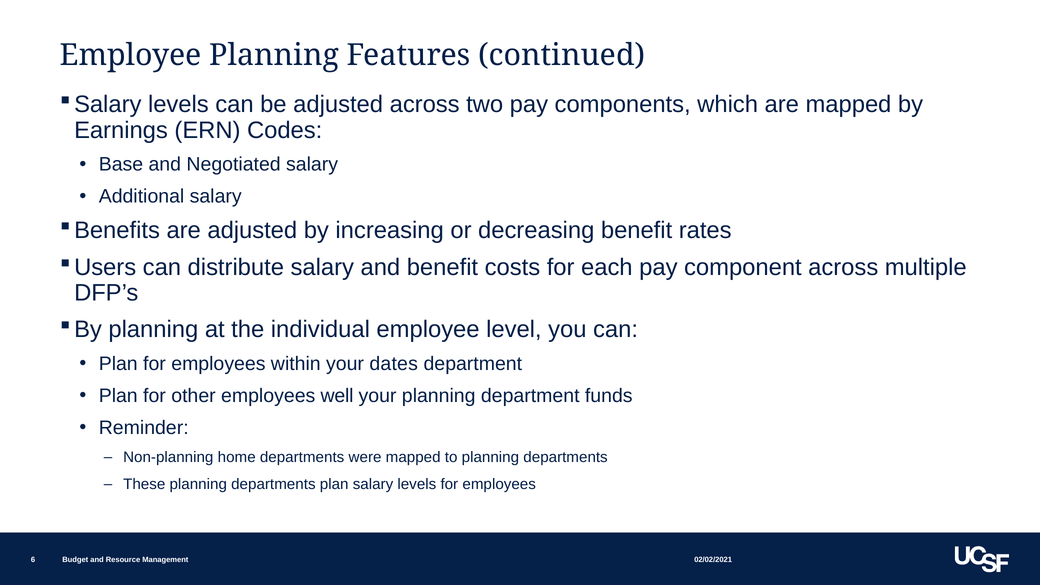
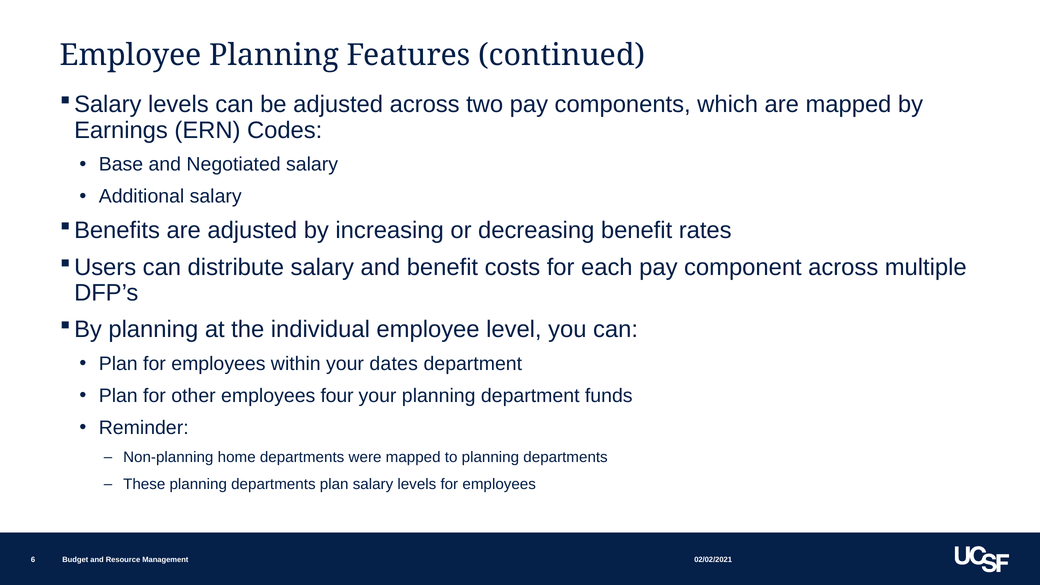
well: well -> four
